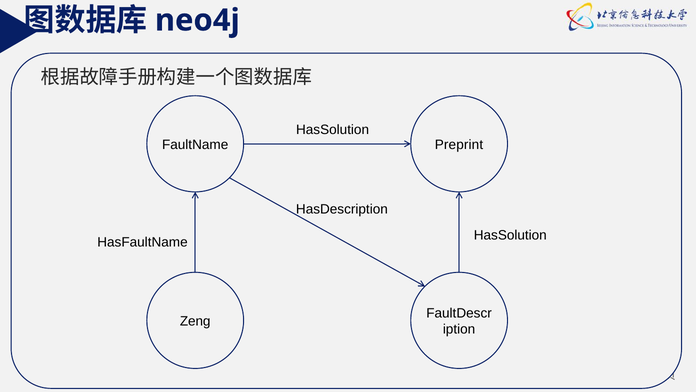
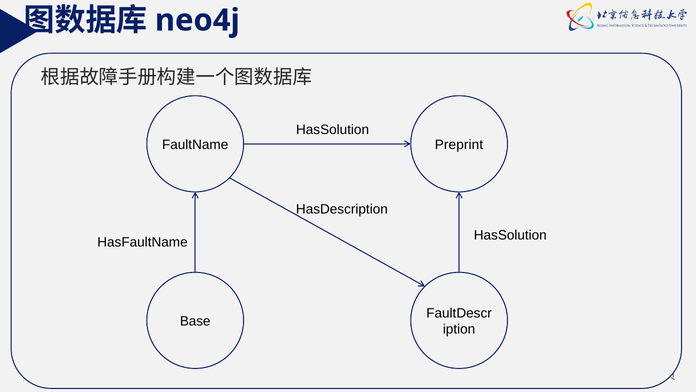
Zeng: Zeng -> Base
